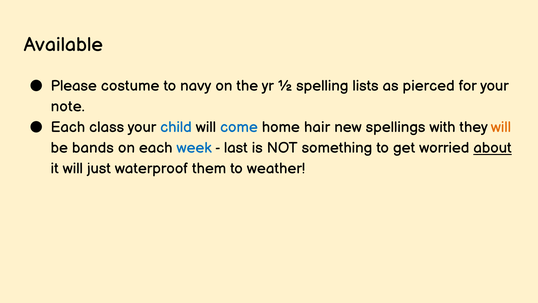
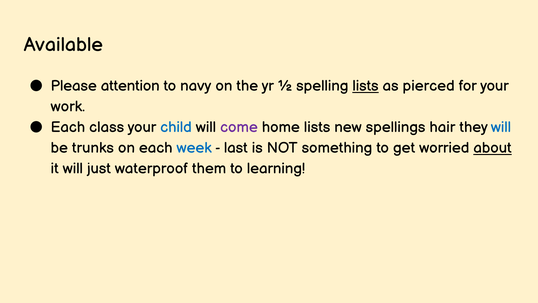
costume: costume -> attention
lists at (366, 86) underline: none -> present
note: note -> work
come colour: blue -> purple
home hair: hair -> lists
with: with -> hair
will at (501, 127) colour: orange -> blue
bands: bands -> trunks
weather: weather -> learning
